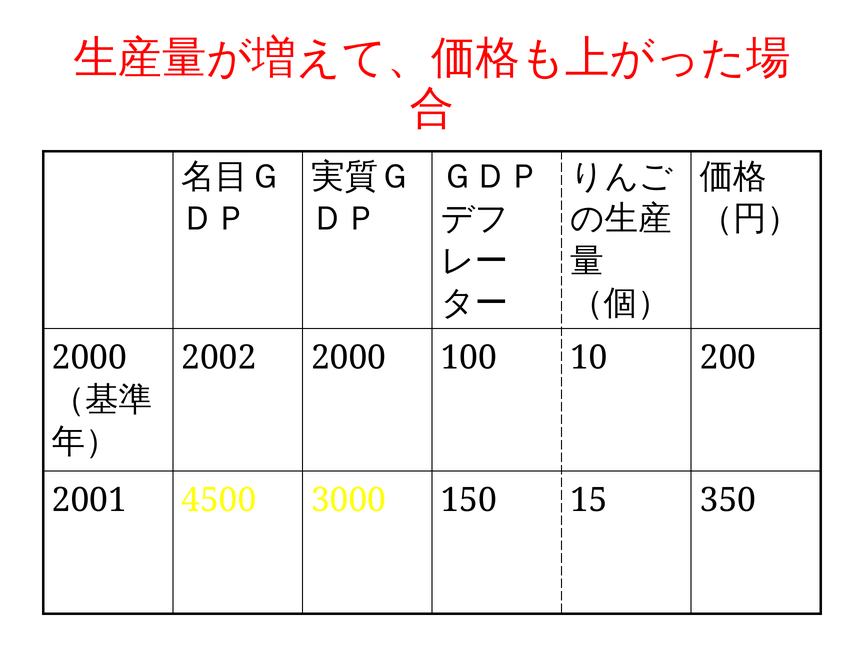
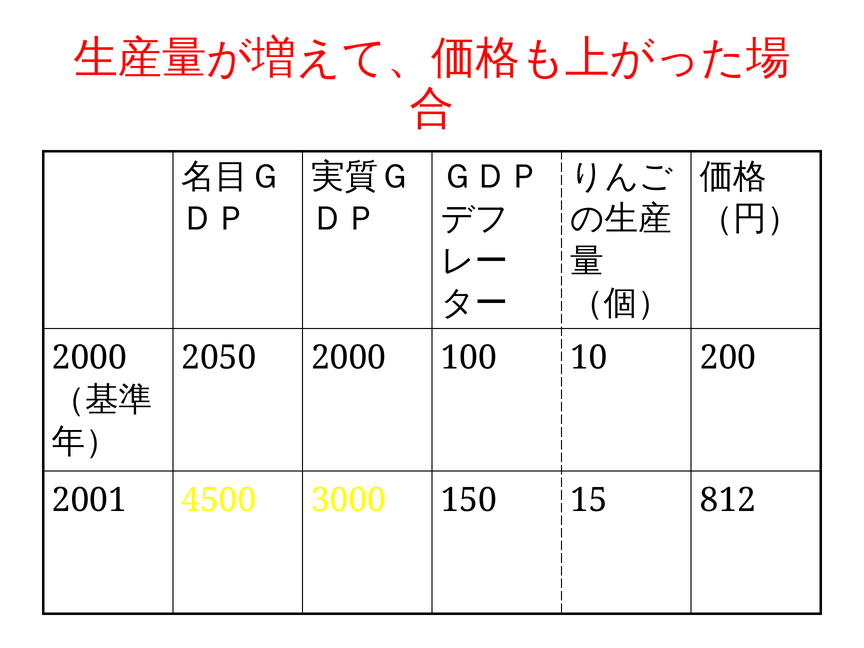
2002: 2002 -> 2050
350: 350 -> 812
